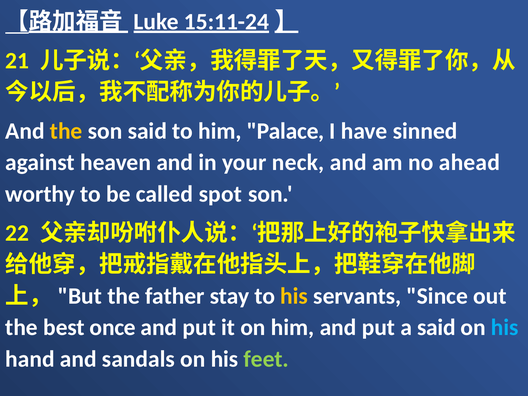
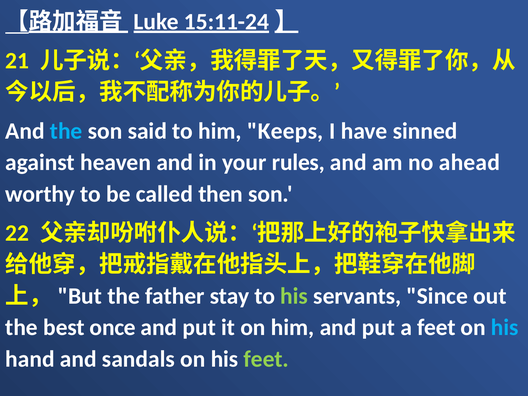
the at (66, 131) colour: yellow -> light blue
Palace: Palace -> Keeps
neck: neck -> rules
spot: spot -> then
his at (294, 296) colour: yellow -> light green
a said: said -> feet
